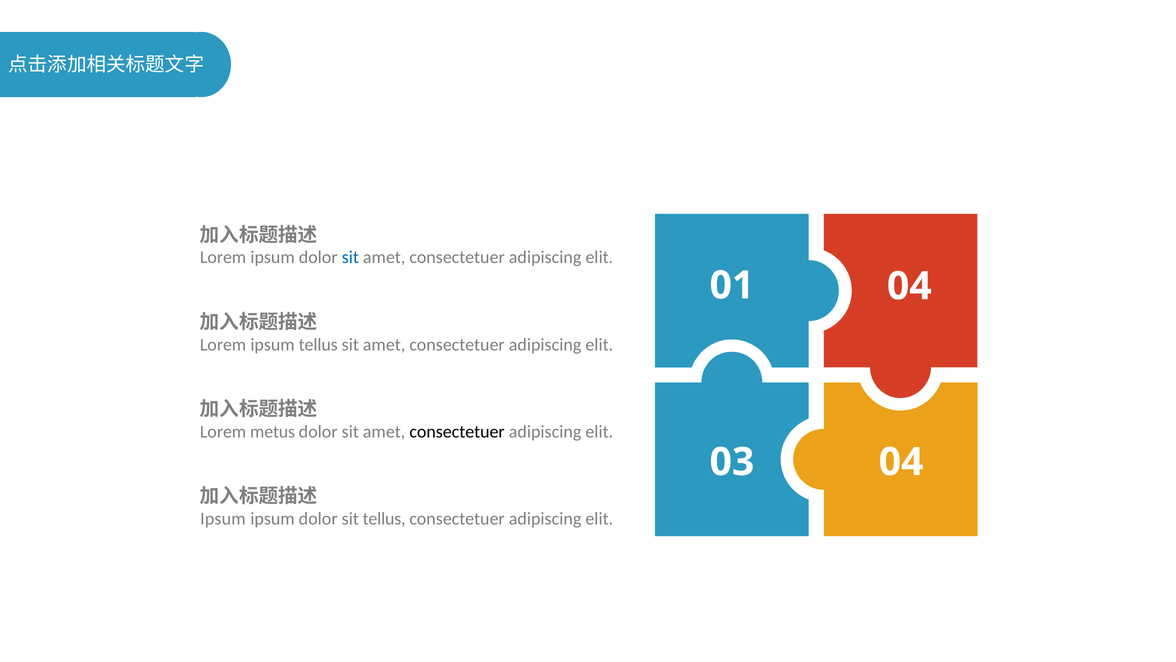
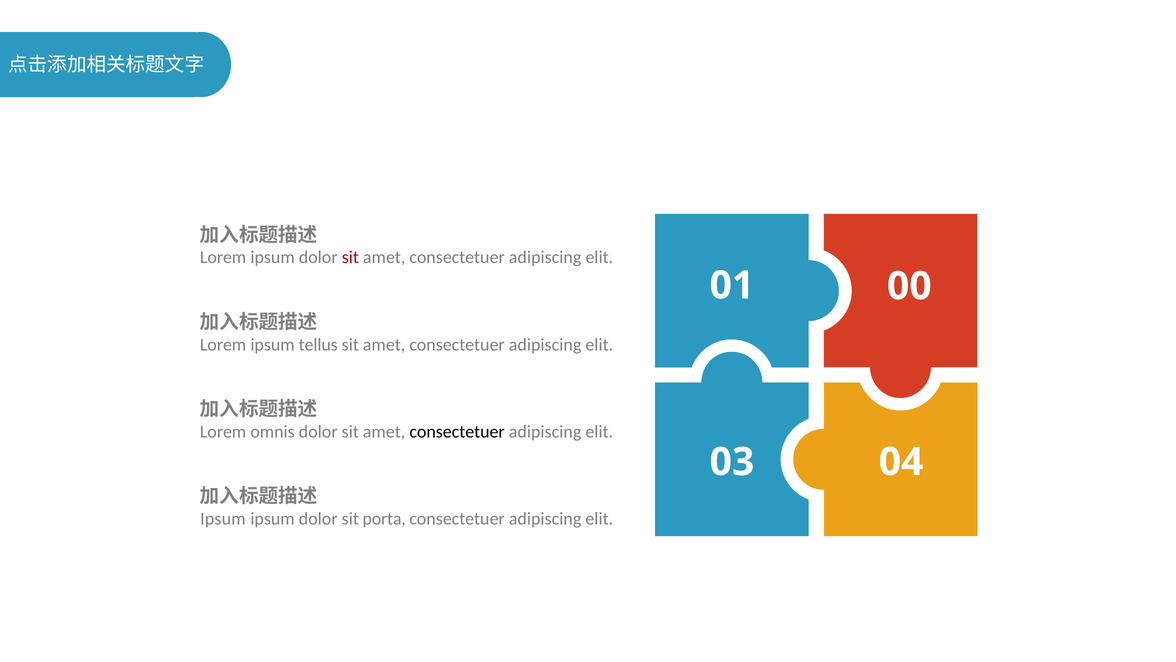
sit at (350, 257) colour: blue -> red
01 04: 04 -> 00
metus: metus -> omnis
sit tellus: tellus -> porta
